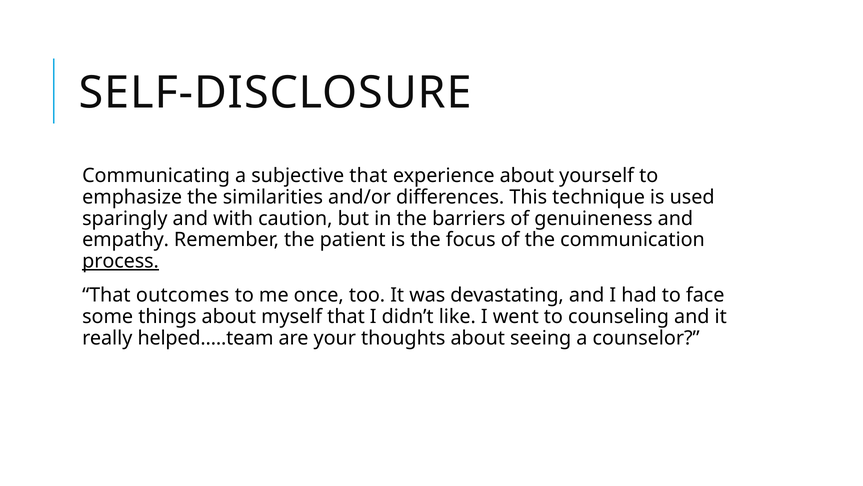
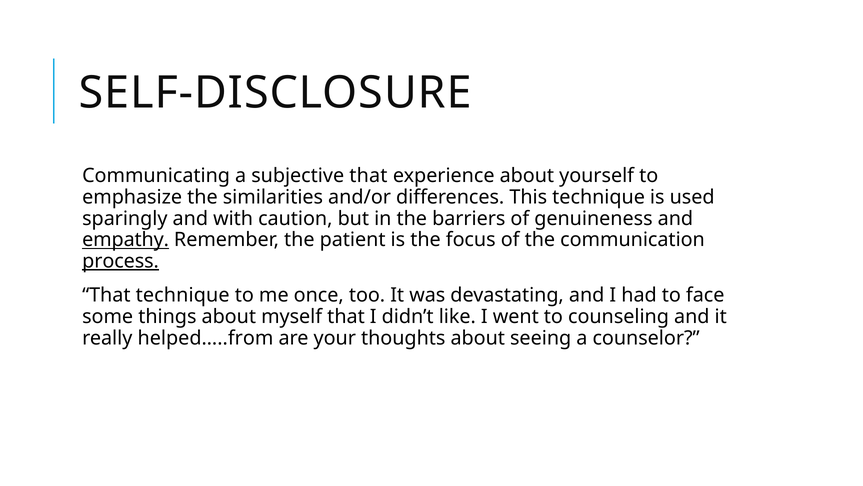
empathy underline: none -> present
That outcomes: outcomes -> technique
helped…..team: helped…..team -> helped…..from
